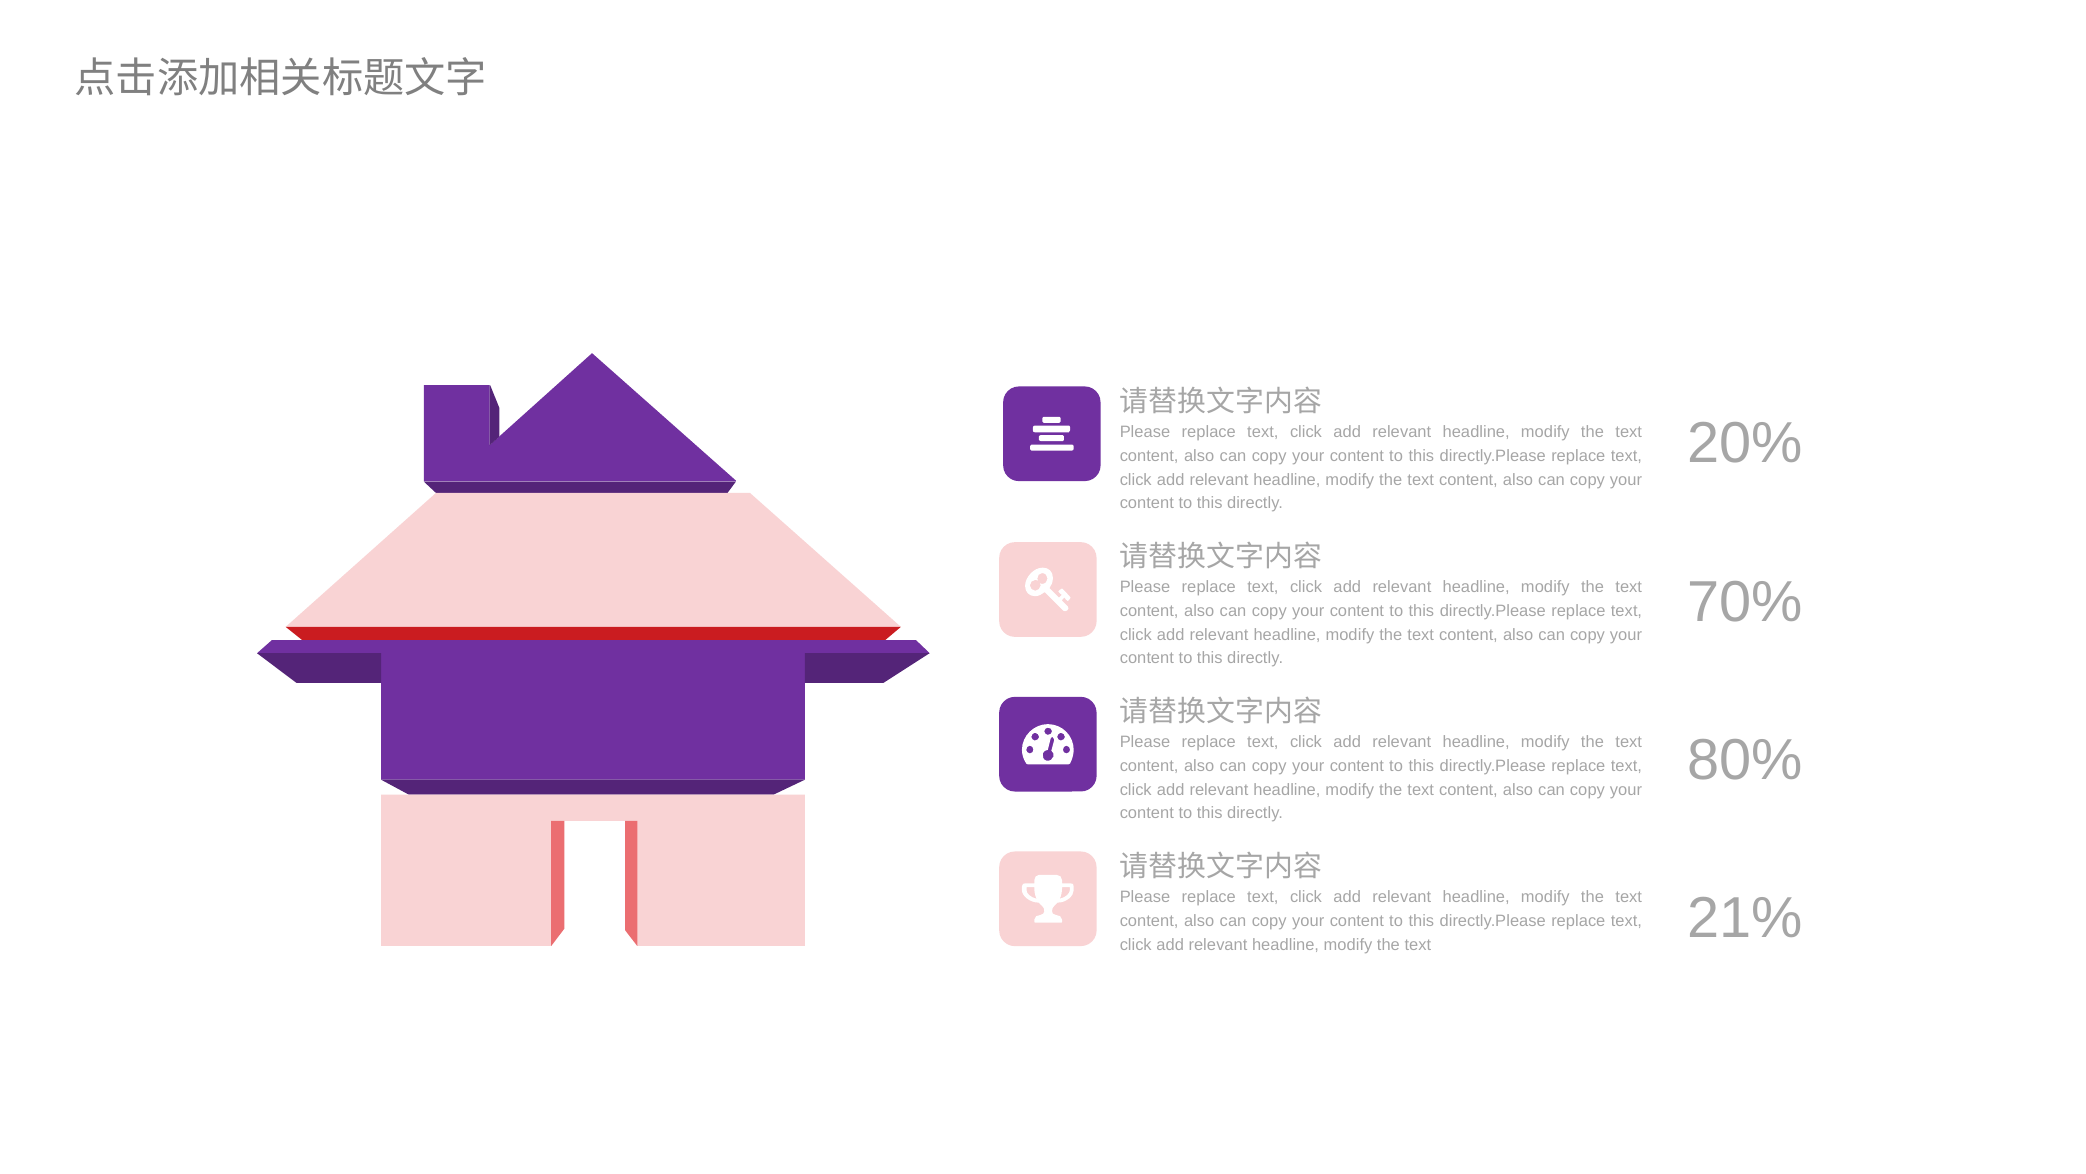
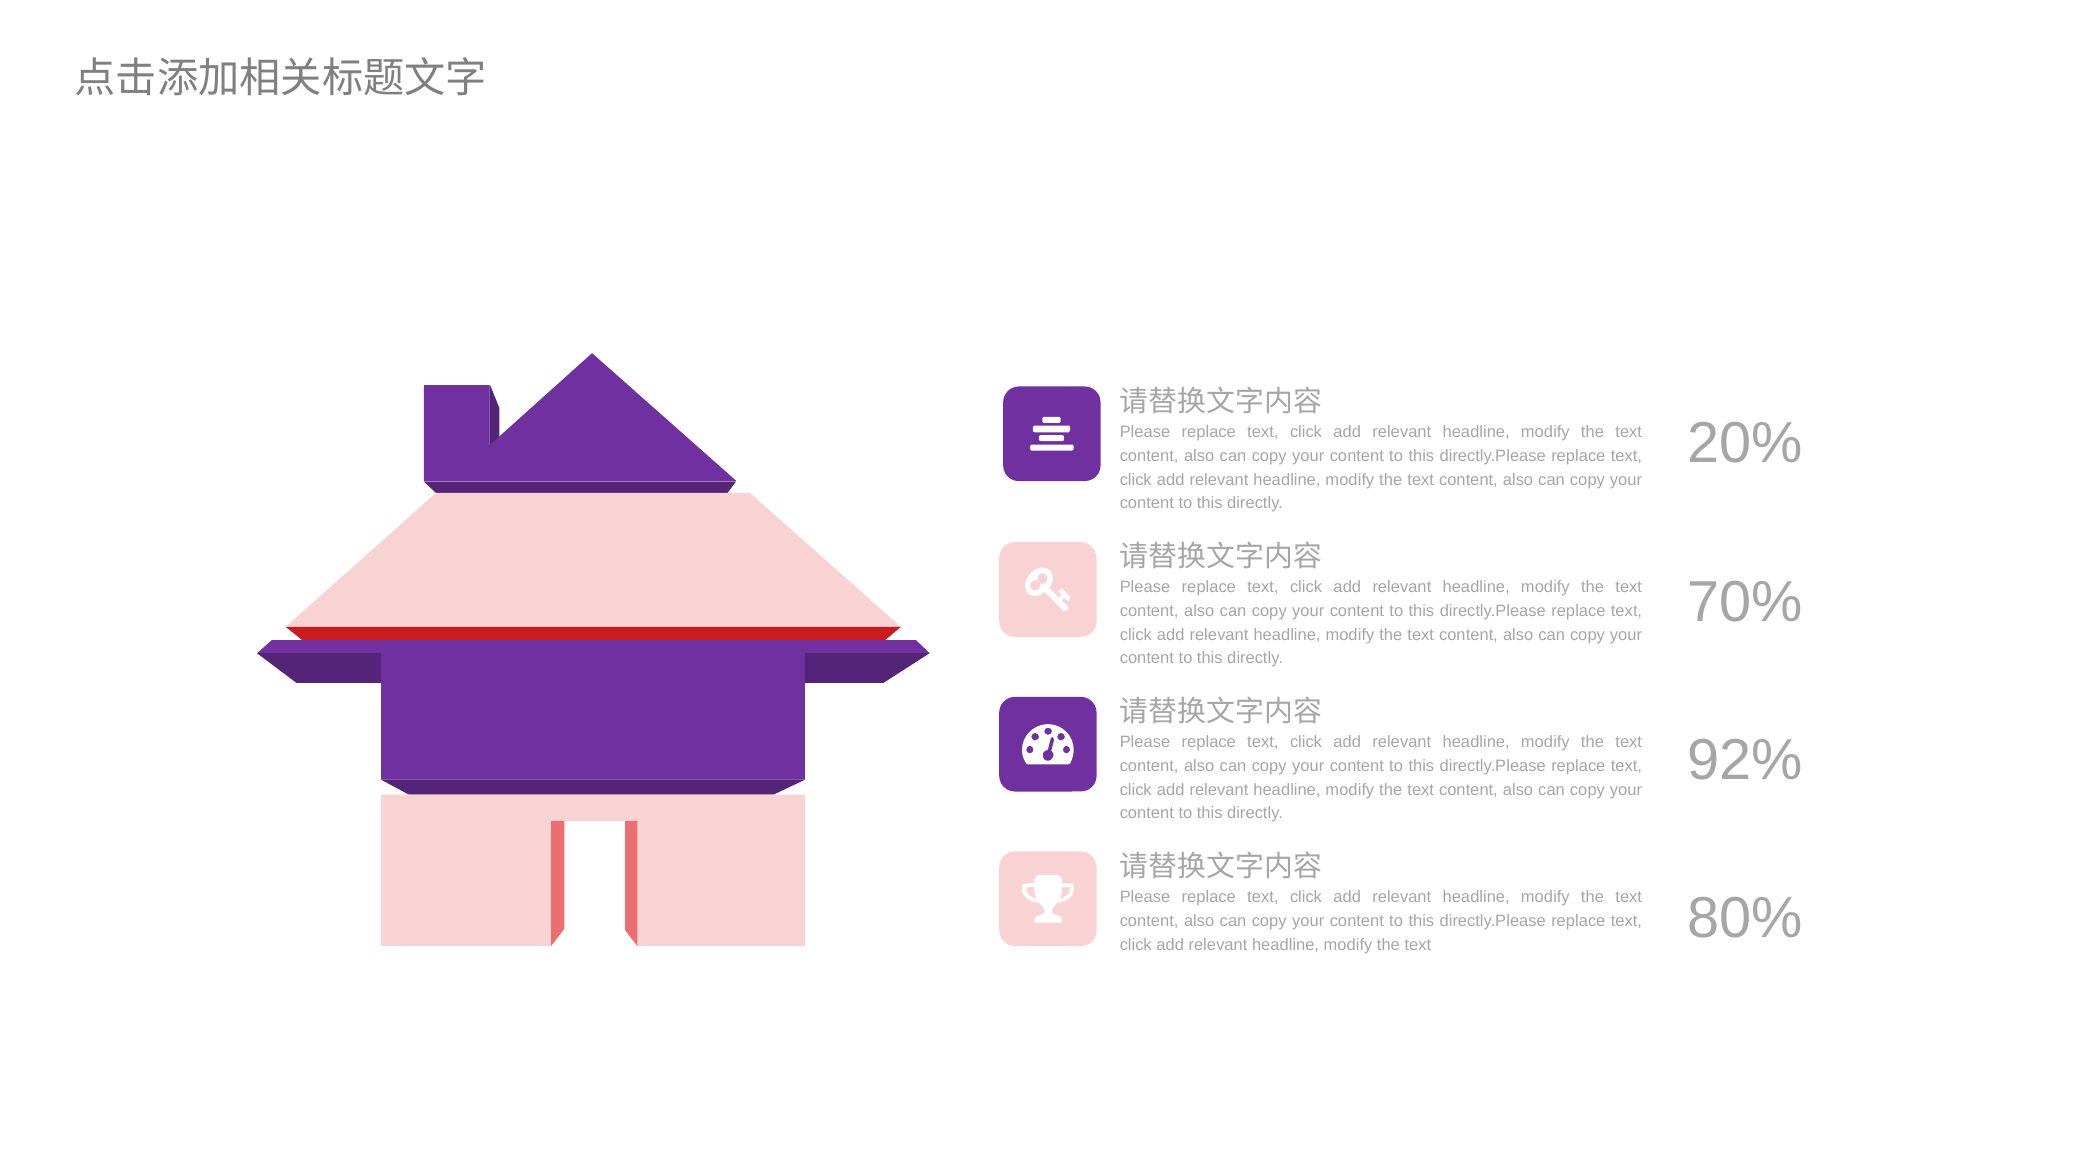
80%: 80% -> 92%
21%: 21% -> 80%
